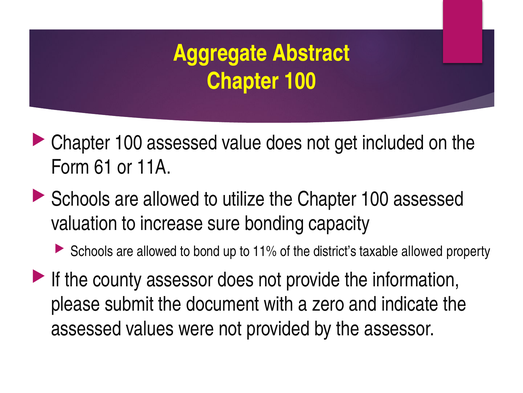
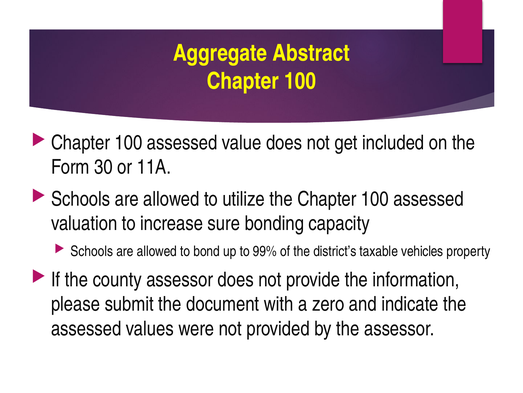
61: 61 -> 30
11%: 11% -> 99%
taxable allowed: allowed -> vehicles
